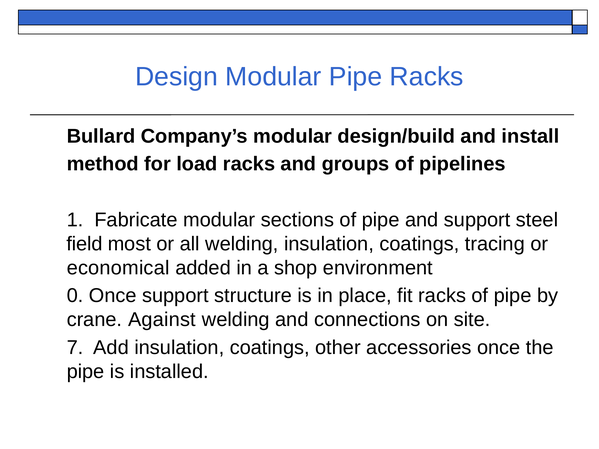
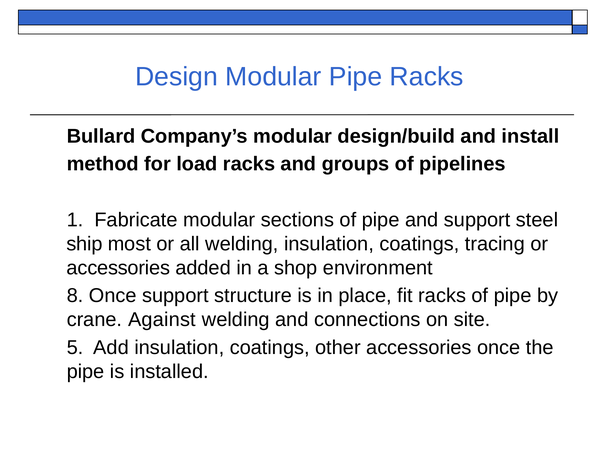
field: field -> ship
economical at (118, 268): economical -> accessories
0: 0 -> 8
7: 7 -> 5
